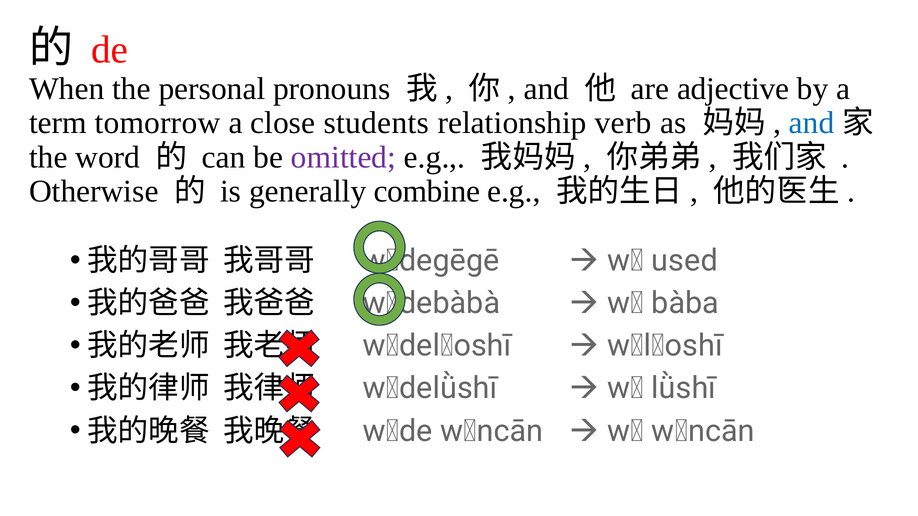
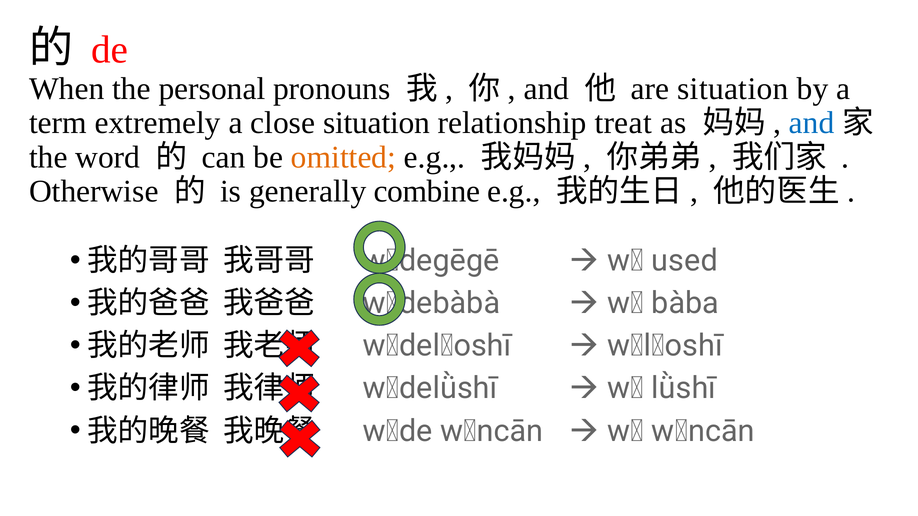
are adjective: adjective -> situation
tomorrow: tomorrow -> extremely
close students: students -> situation
verb: verb -> treat
omitted colour: purple -> orange
